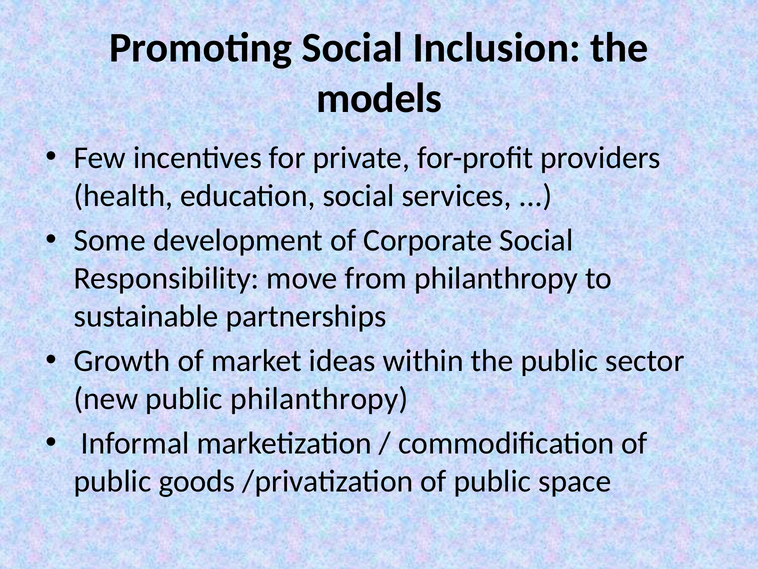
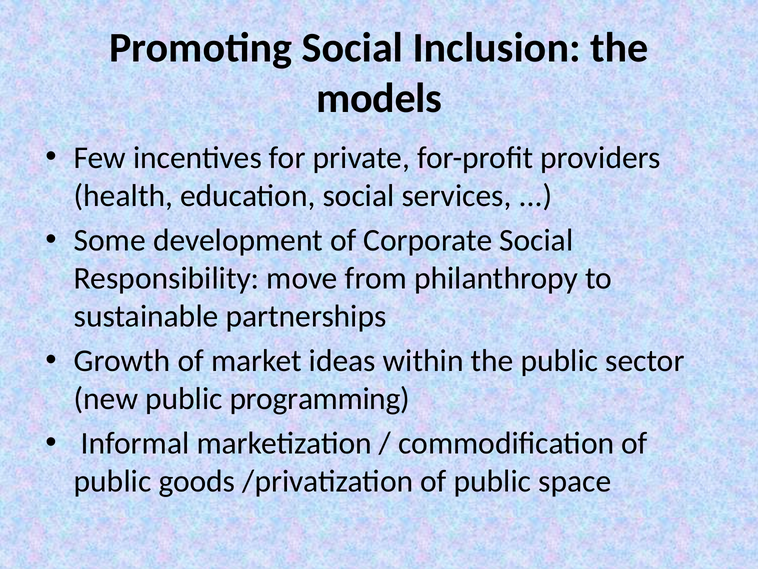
public philanthropy: philanthropy -> programming
